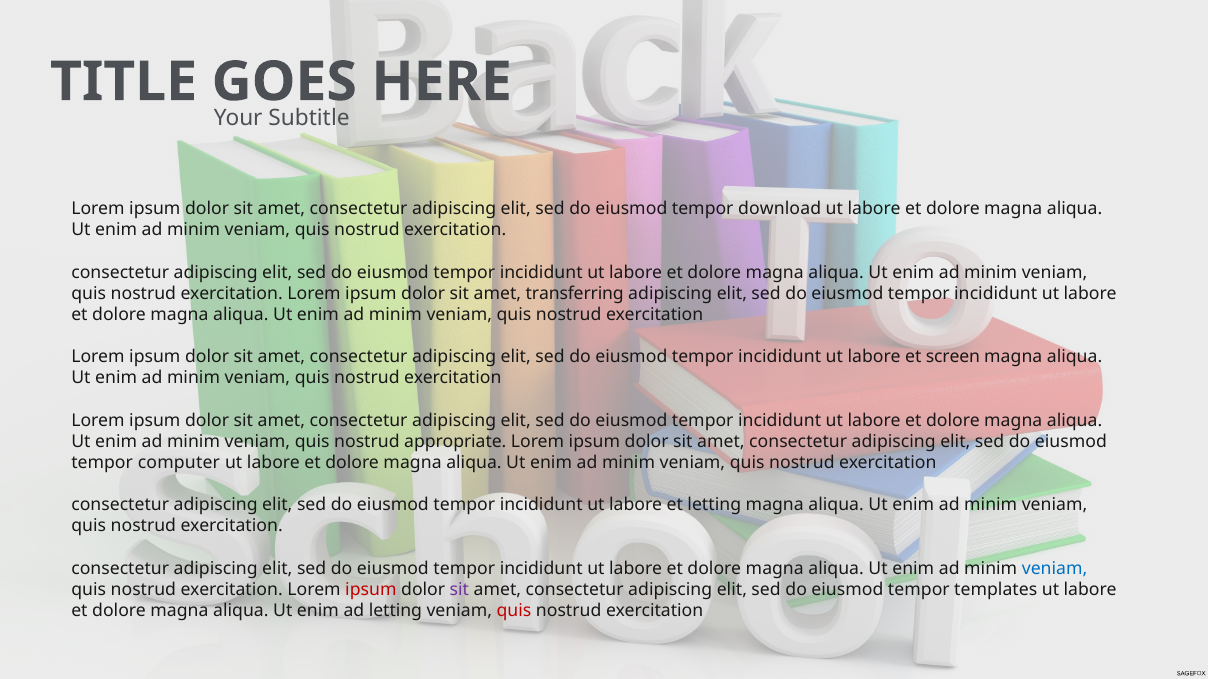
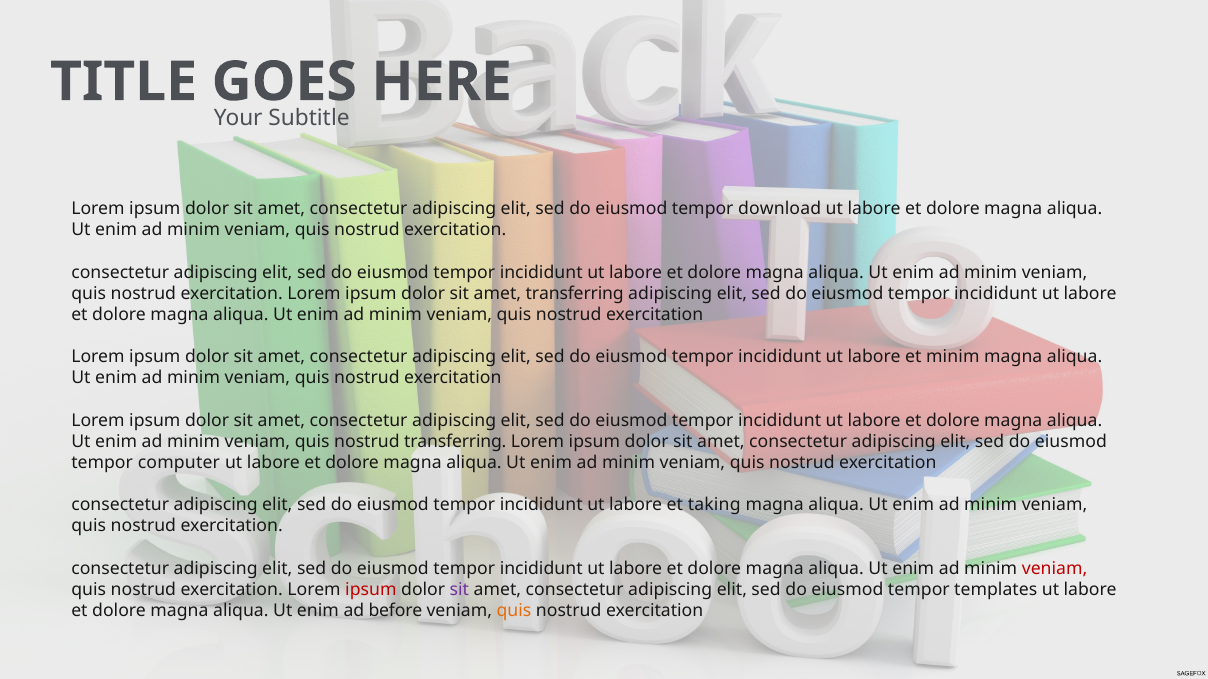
et screen: screen -> minim
nostrud appropriate: appropriate -> transferring
et letting: letting -> taking
veniam at (1055, 569) colour: blue -> red
ad letting: letting -> before
quis at (514, 611) colour: red -> orange
